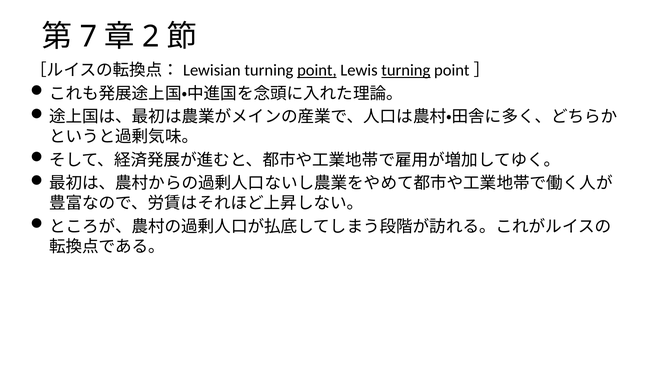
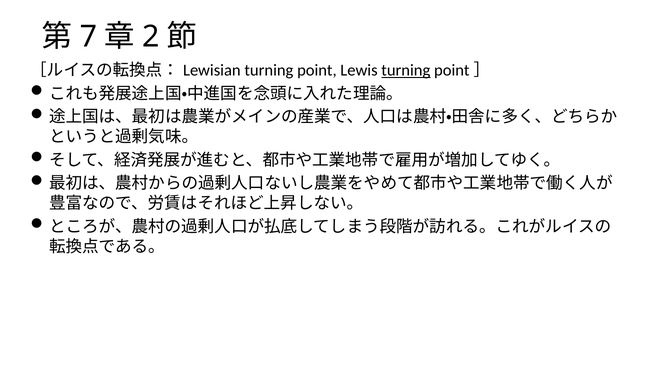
point at (317, 70) underline: present -> none
